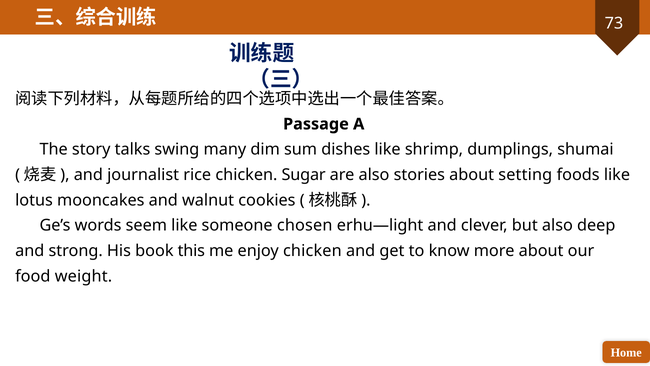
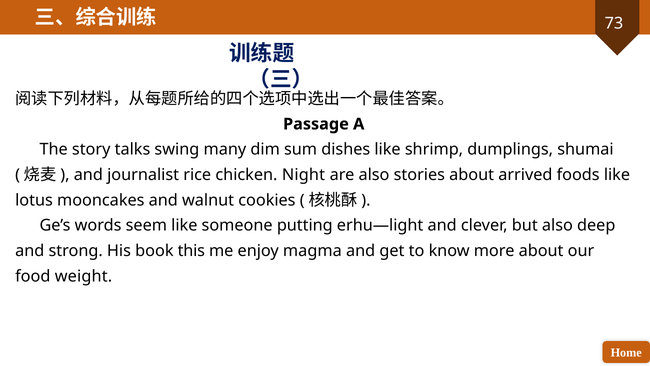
Sugar: Sugar -> Night
setting: setting -> arrived
chosen: chosen -> putting
enjoy chicken: chicken -> magma
